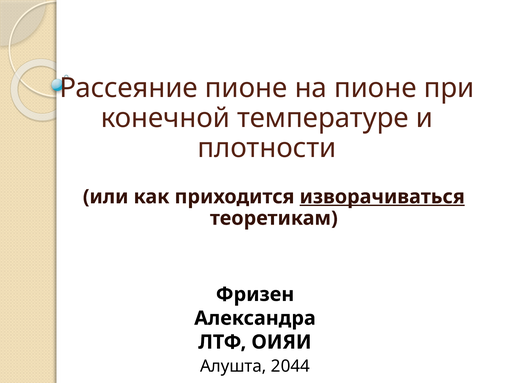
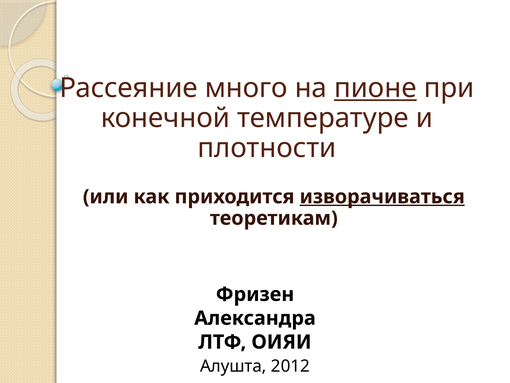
Рассеяние пионе: пионе -> много
пионе at (375, 88) underline: none -> present
2044: 2044 -> 2012
